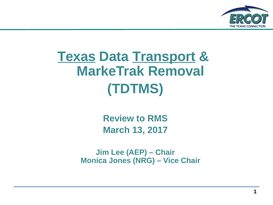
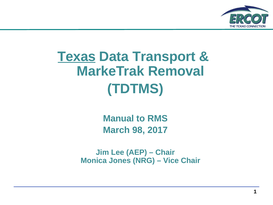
Transport underline: present -> none
Review: Review -> Manual
13: 13 -> 98
